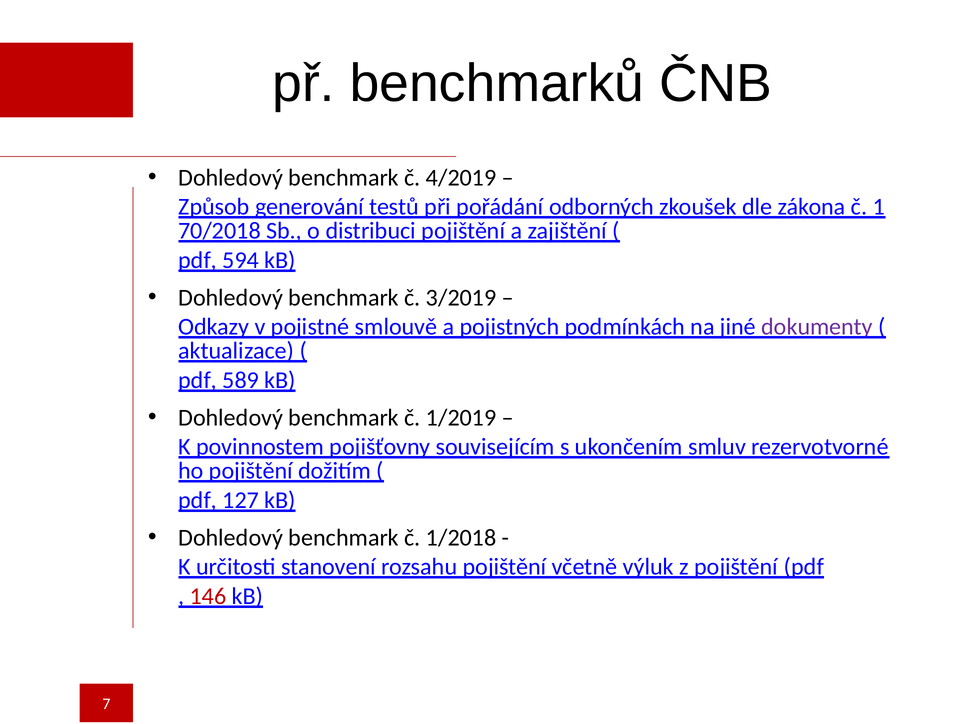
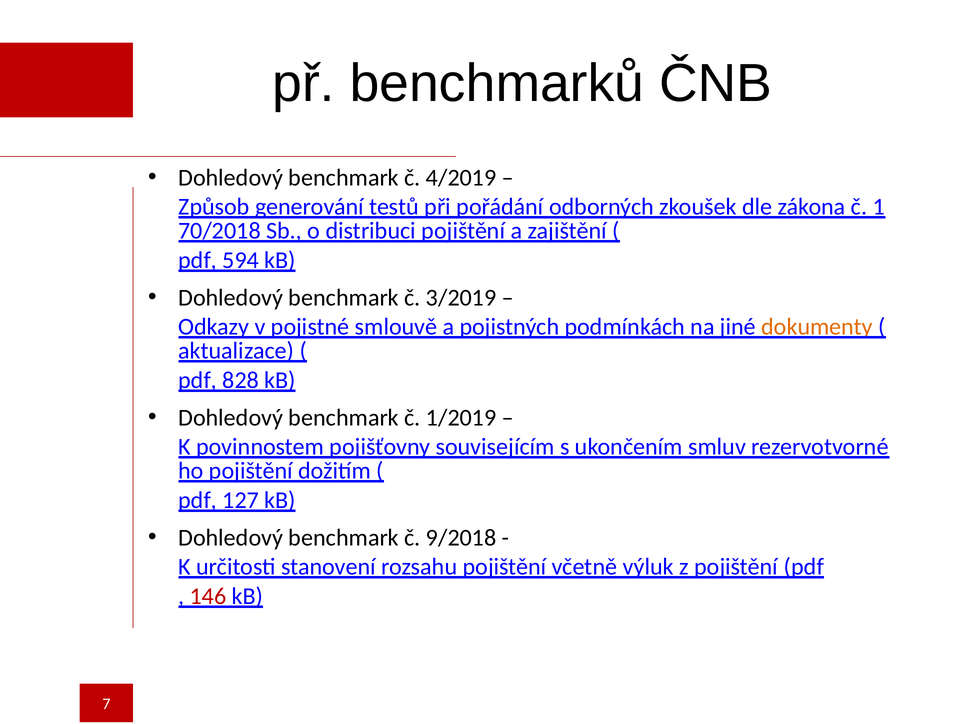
dokumenty colour: purple -> orange
589: 589 -> 828
1/2018: 1/2018 -> 9/2018
